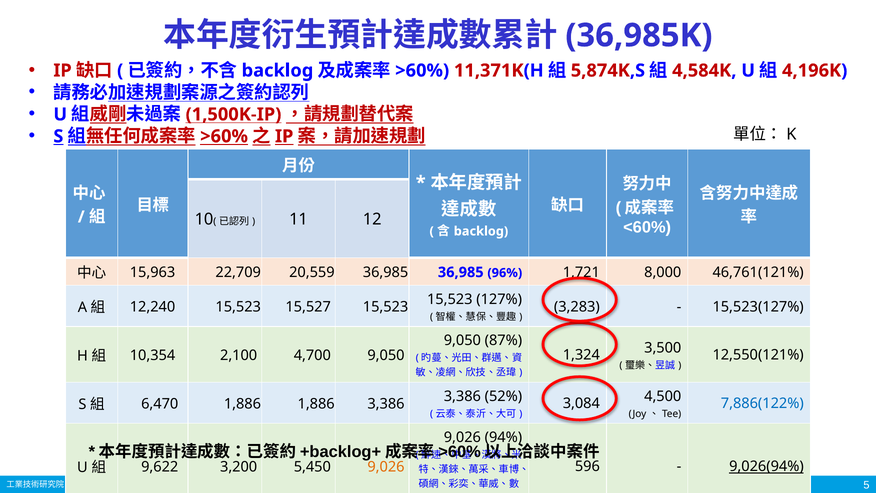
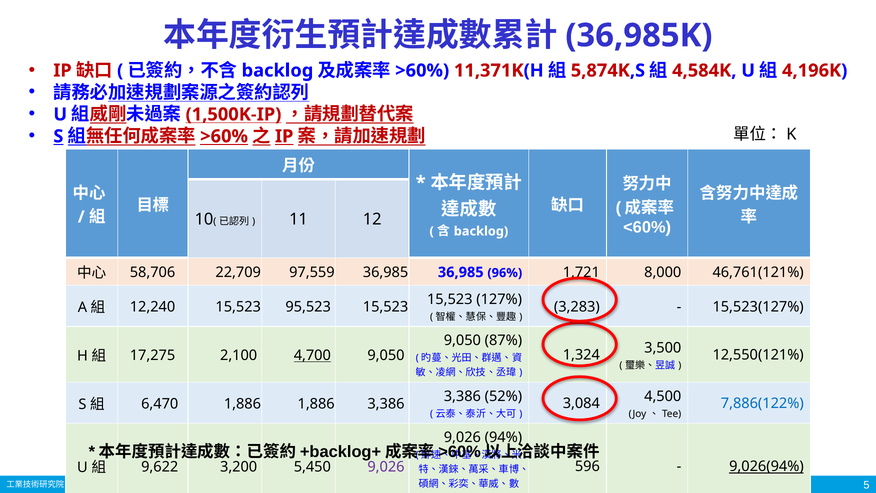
15,963: 15,963 -> 58,706
20,559: 20,559 -> 97,559
15,527: 15,527 -> 95,523
10,354: 10,354 -> 17,275
4,700 underline: none -> present
9,026 at (386, 467) colour: orange -> purple
